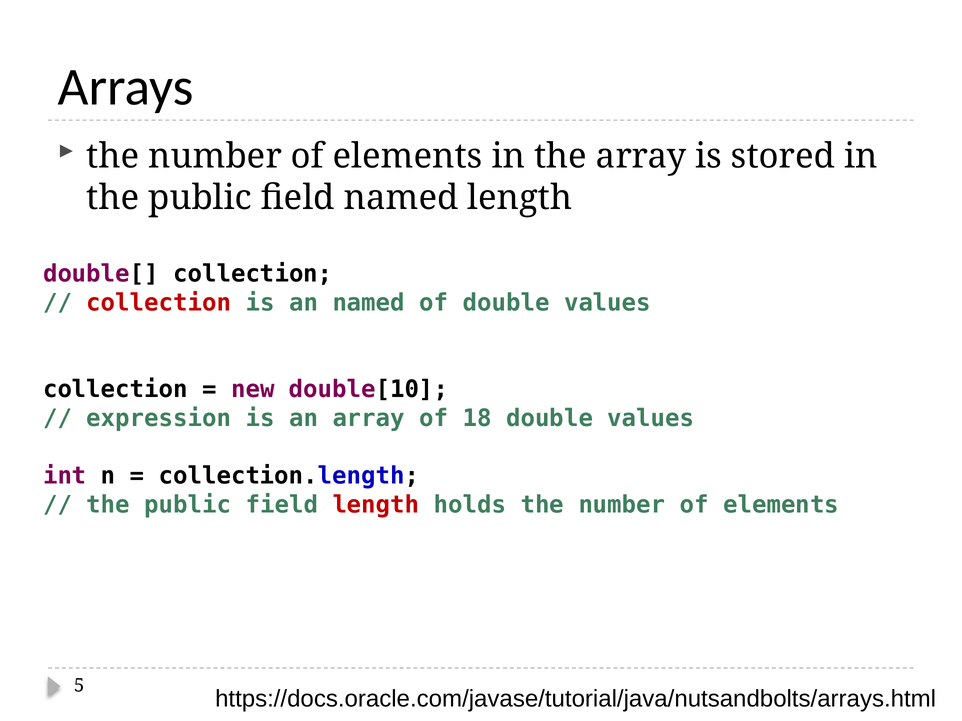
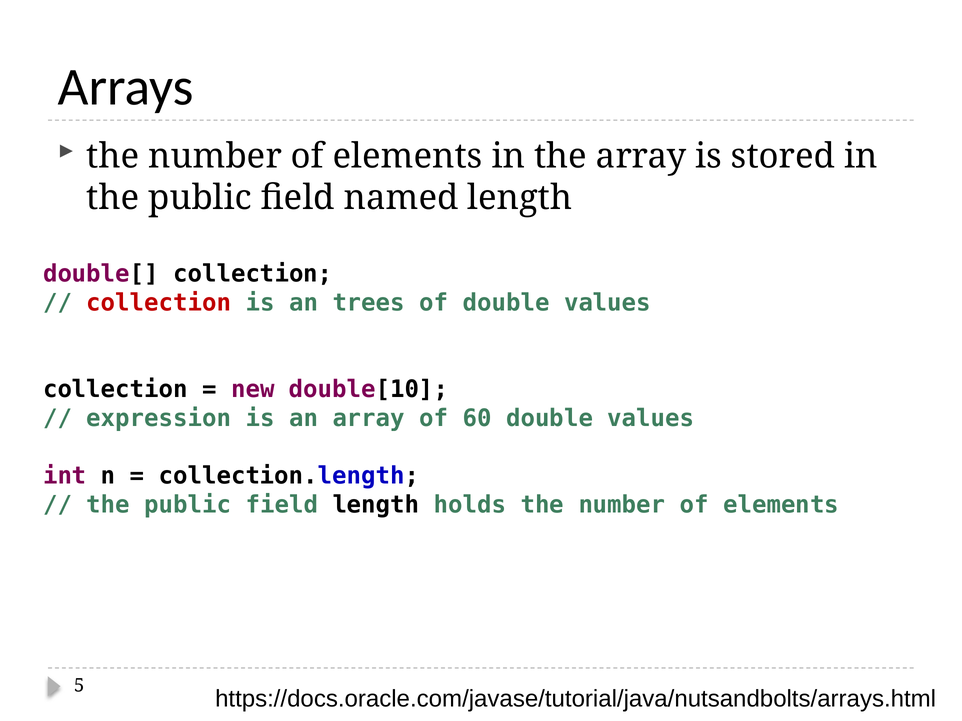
an named: named -> trees
18: 18 -> 60
length at (376, 505) colour: red -> black
